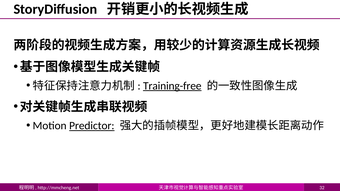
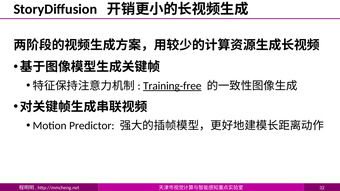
Predictor underline: present -> none
